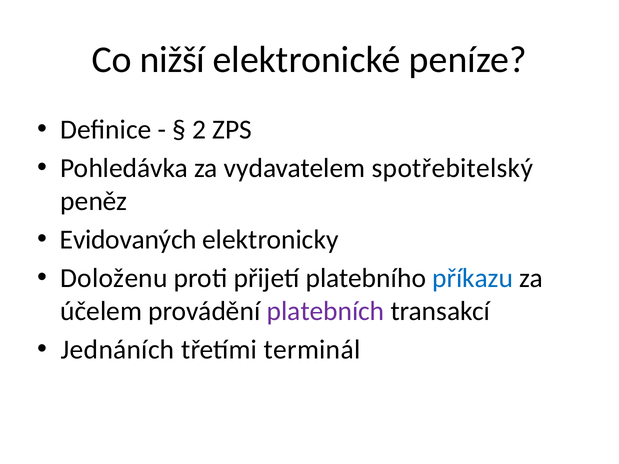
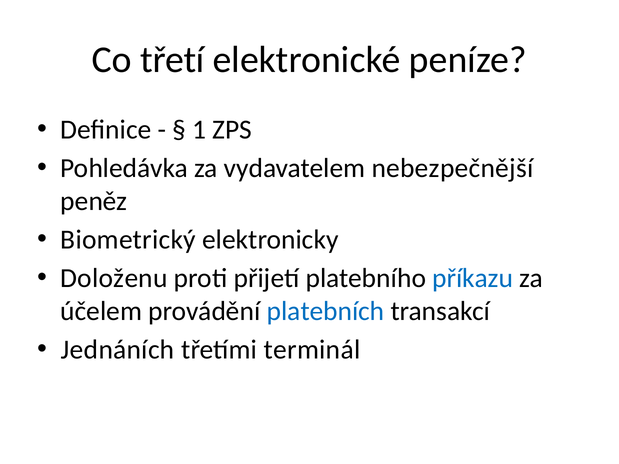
nižší: nižší -> třetí
2: 2 -> 1
spotřebitelský: spotřebitelský -> nebezpečnější
Evidovaných: Evidovaných -> Biometrický
platebních colour: purple -> blue
